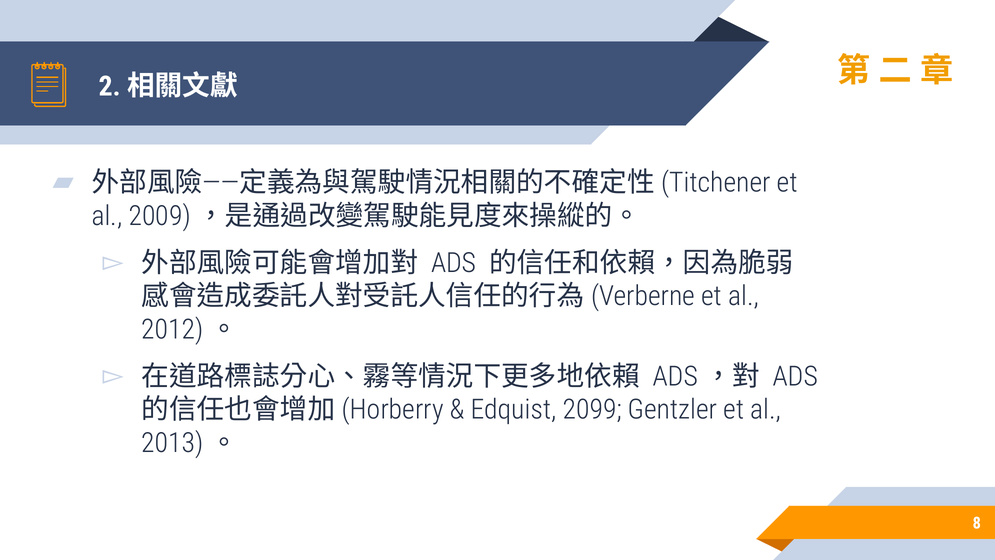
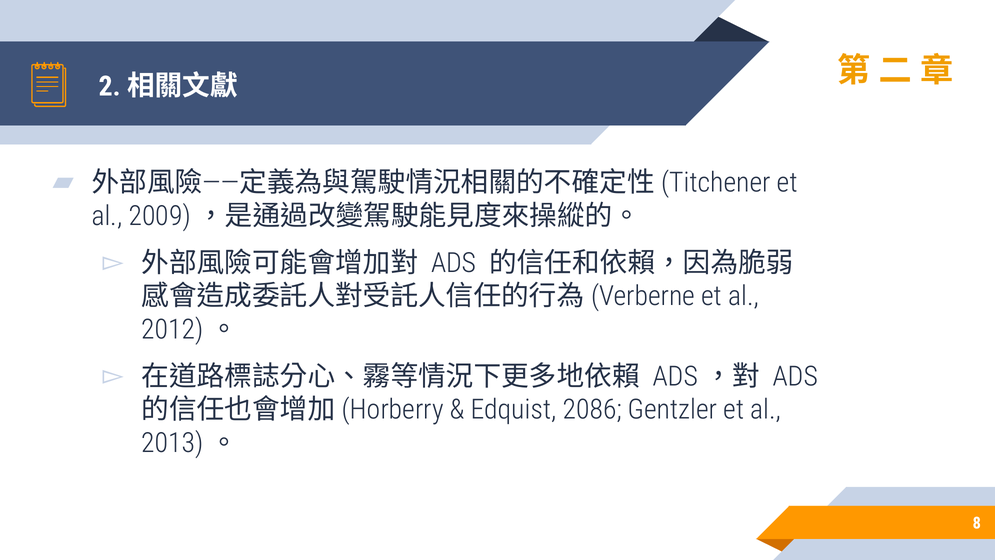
2099: 2099 -> 2086
